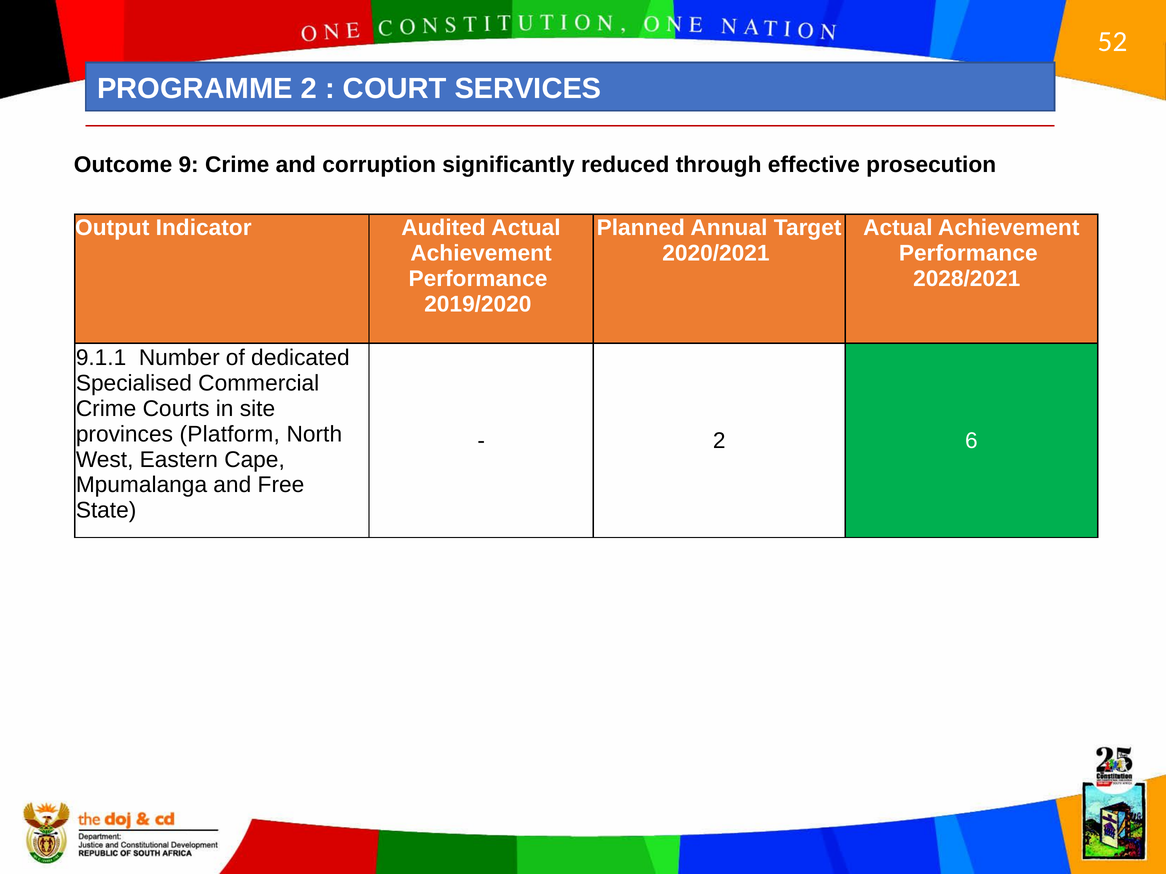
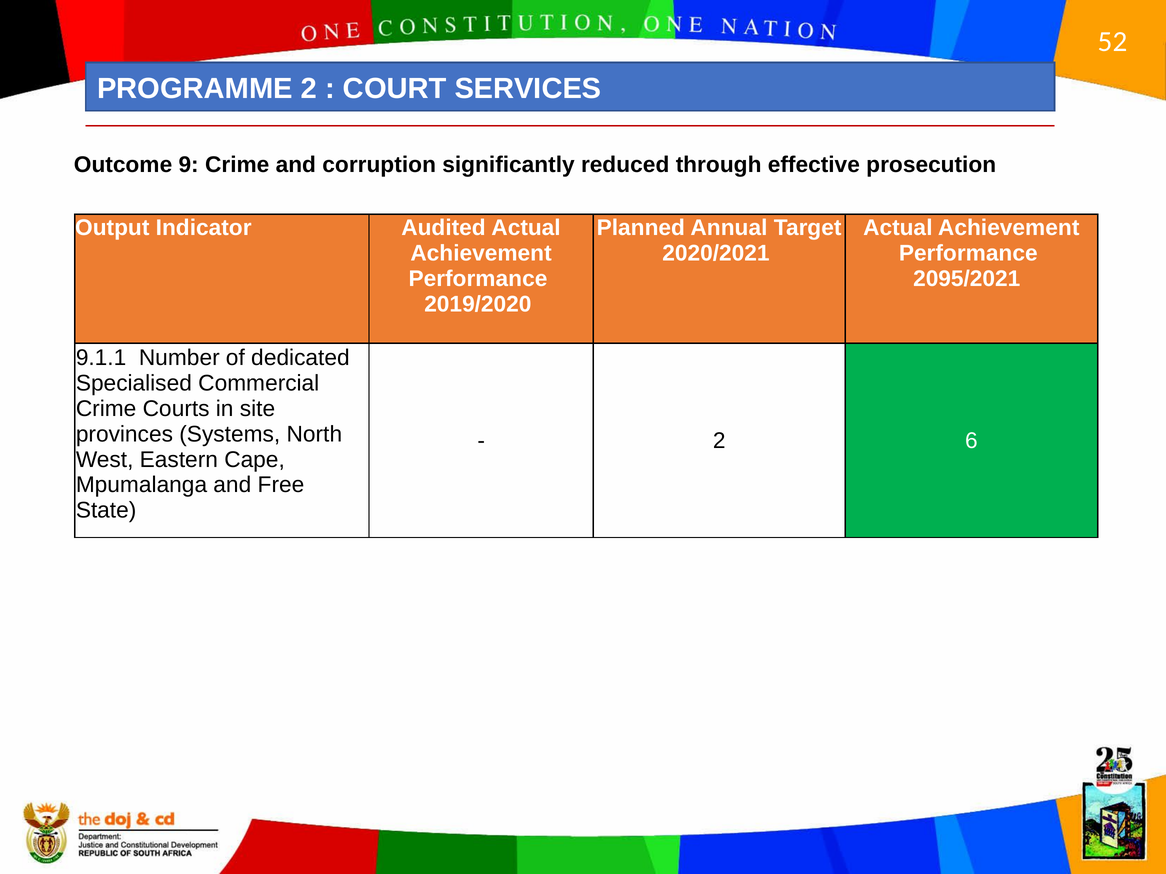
2028/2021: 2028/2021 -> 2095/2021
Platform: Platform -> Systems
